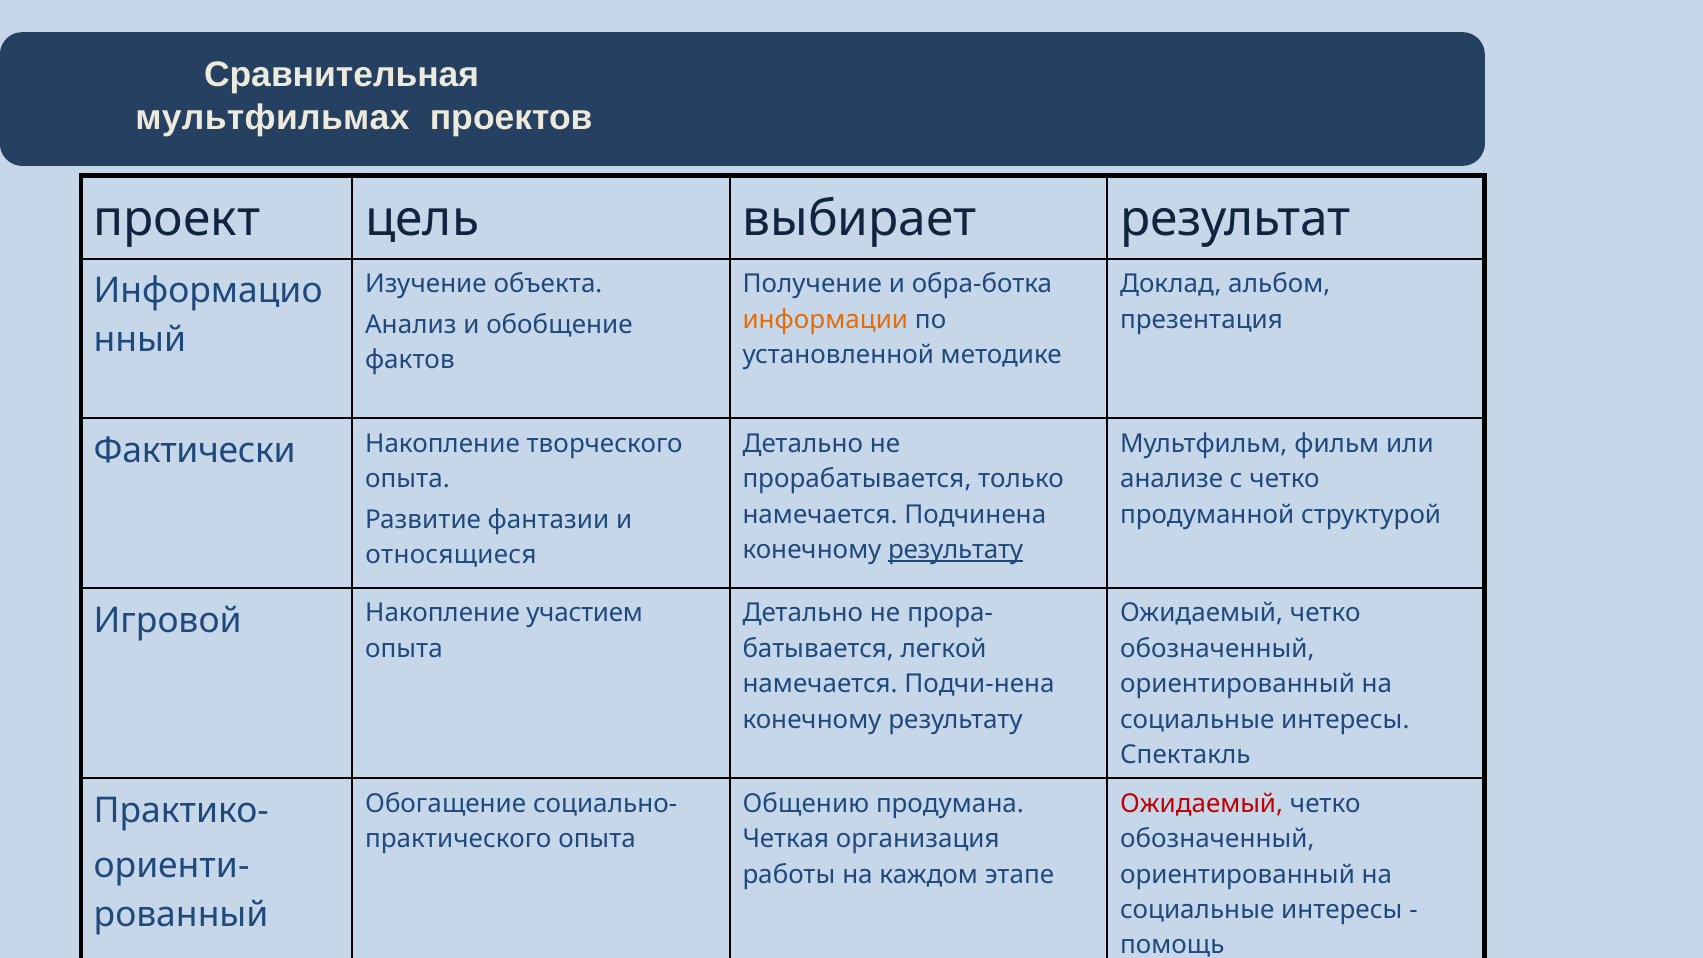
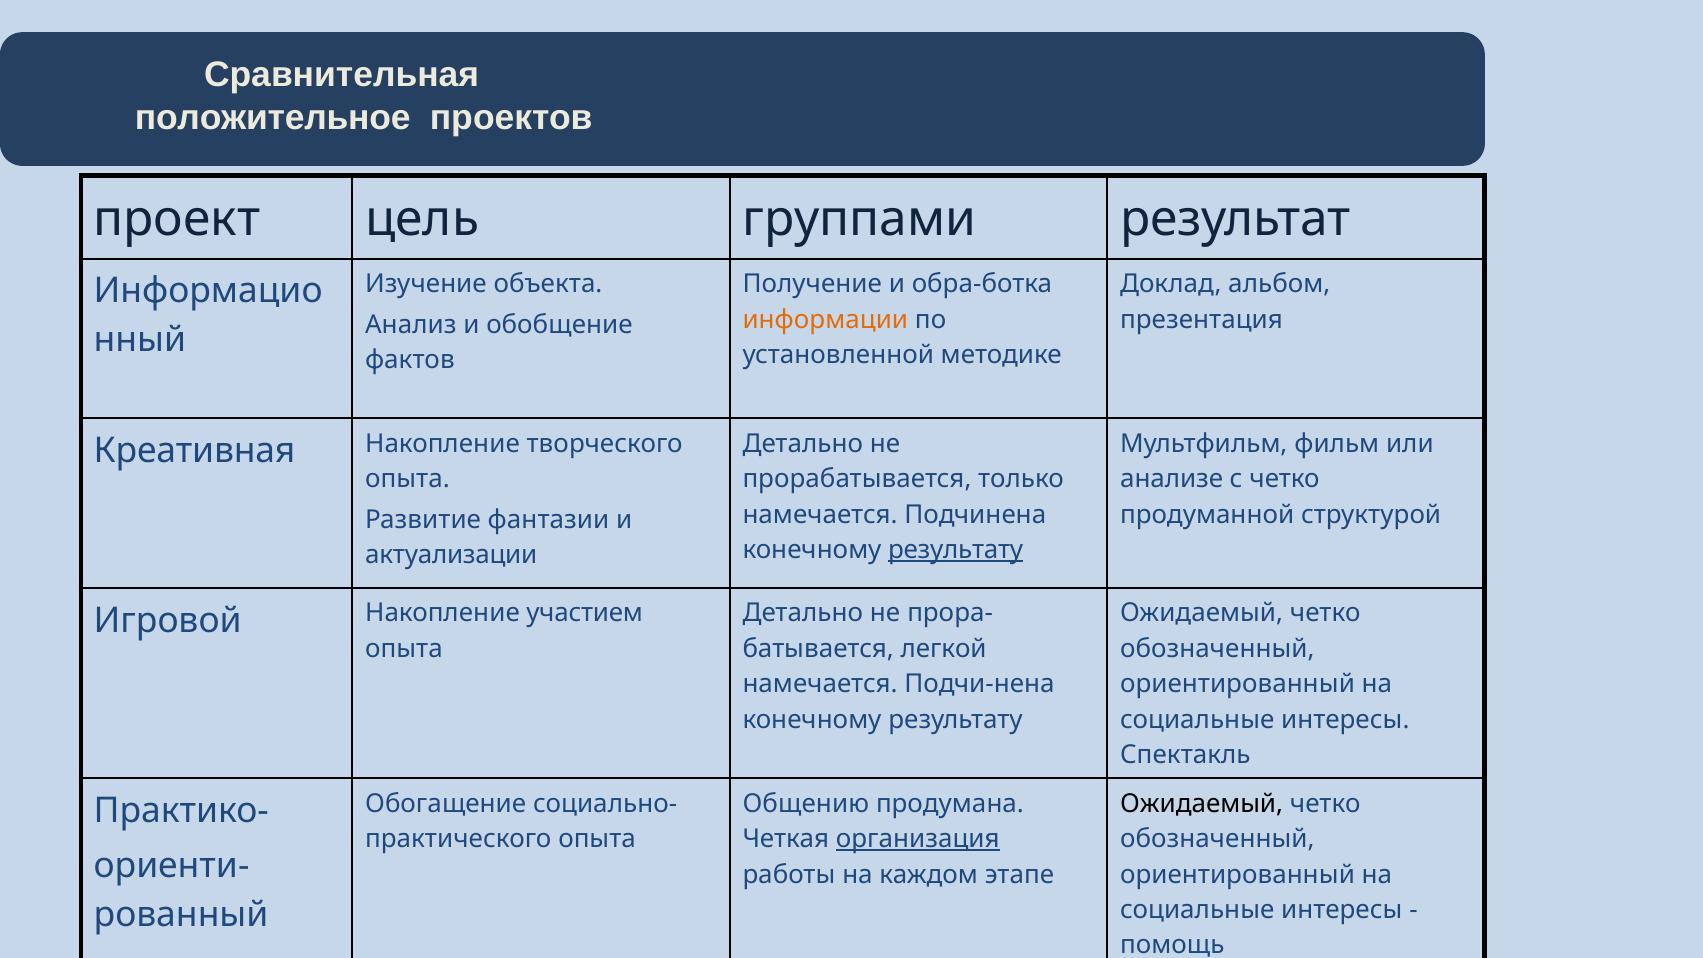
мультфильмах: мультфильмах -> положительное
выбирает: выбирает -> группами
Фактически: Фактически -> Креативная
относящиеся: относящиеся -> актуализации
Ожидаемый at (1202, 803) colour: red -> black
организация underline: none -> present
